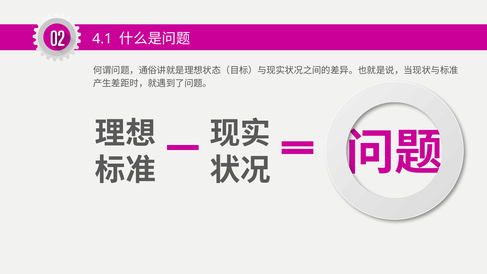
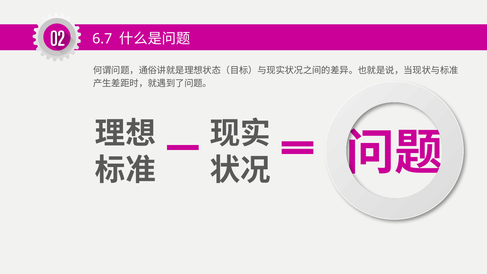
4.1: 4.1 -> 6.7
